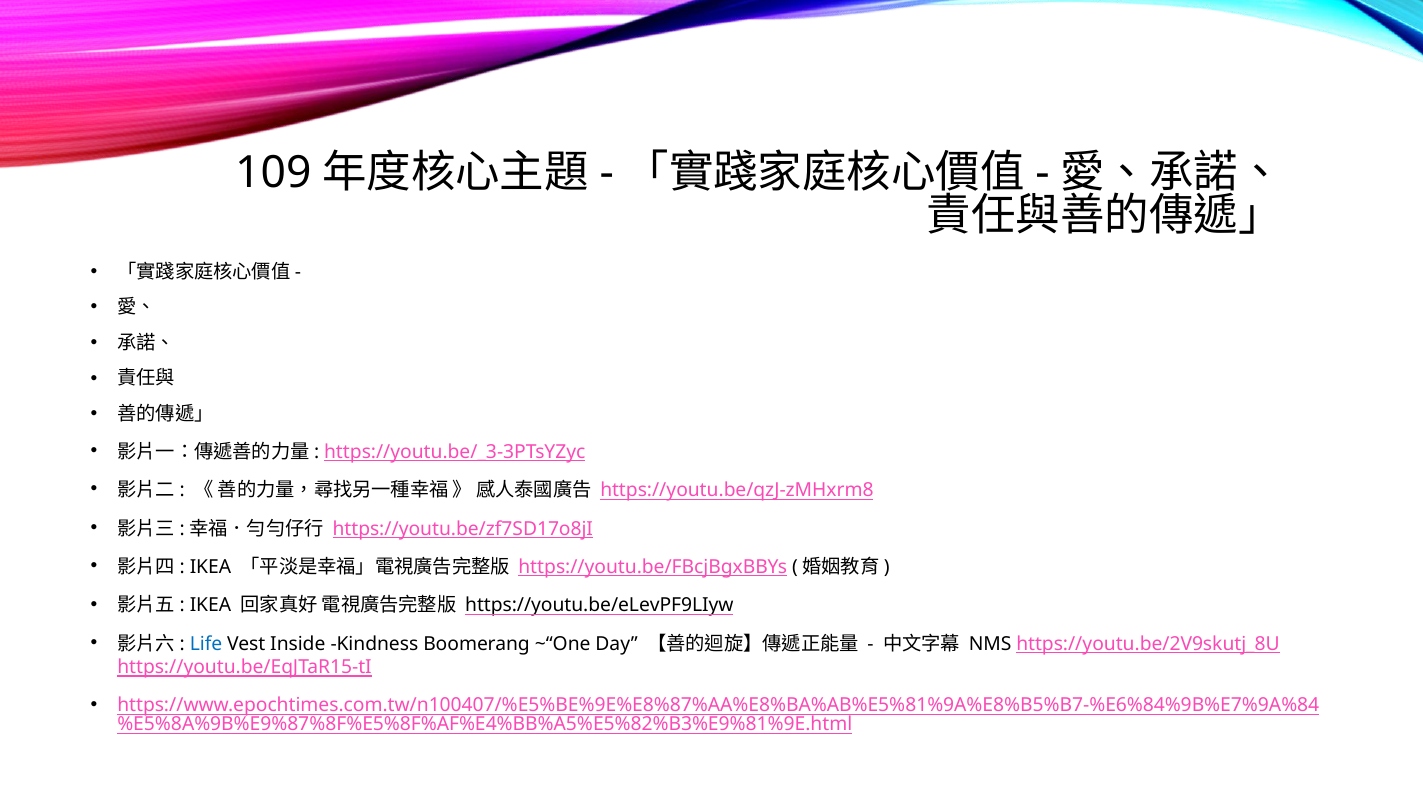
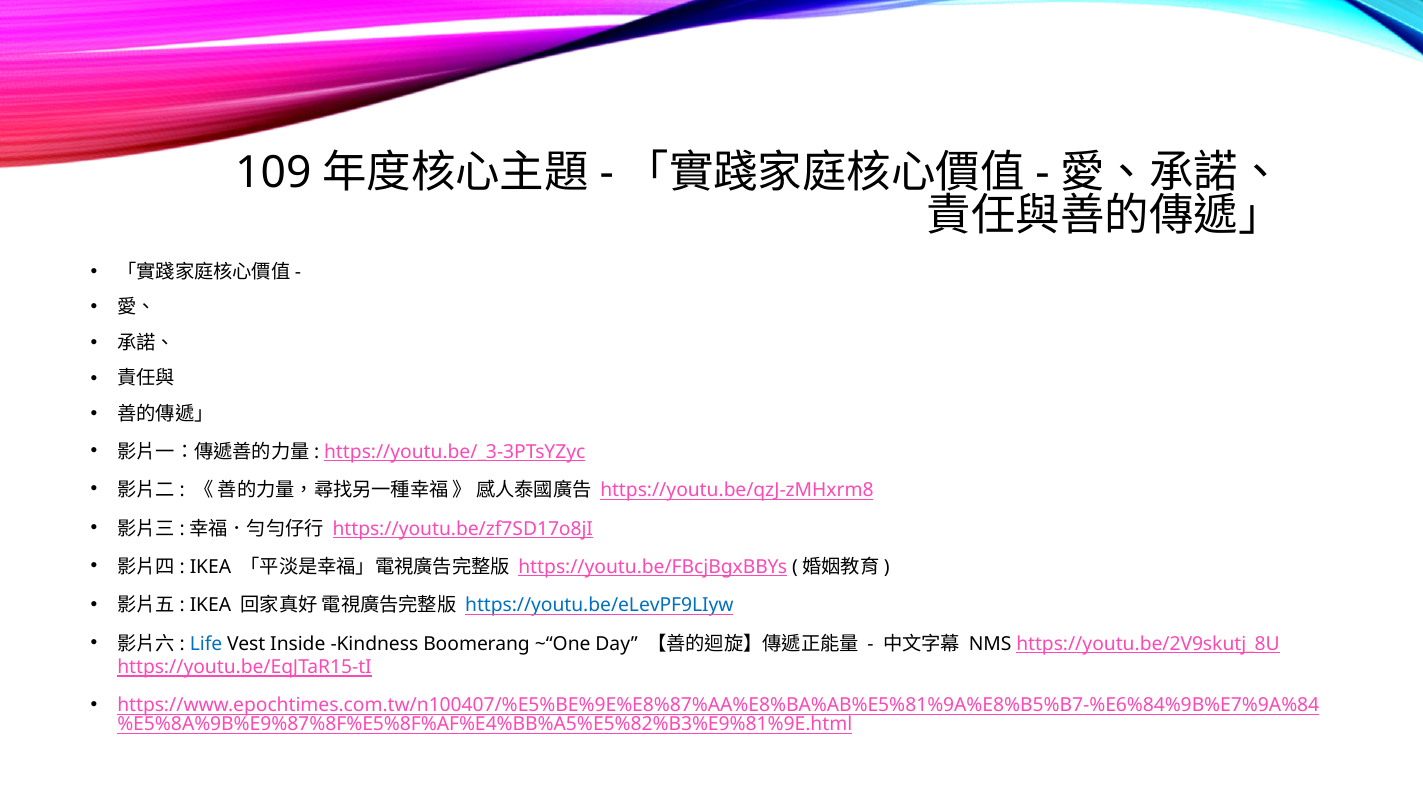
https://youtu.be/eLevPF9LIyw colour: black -> blue
